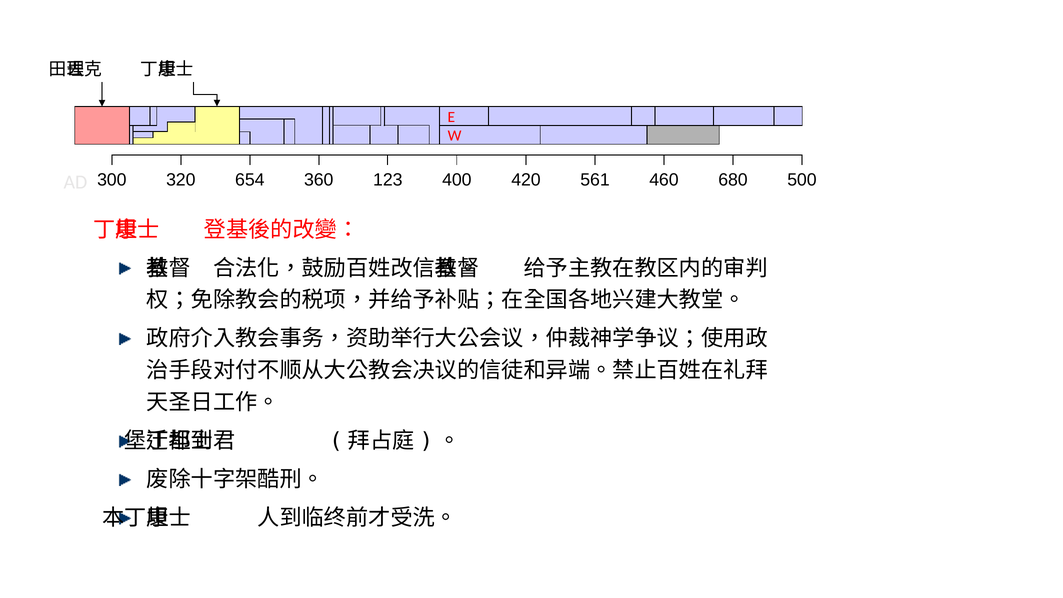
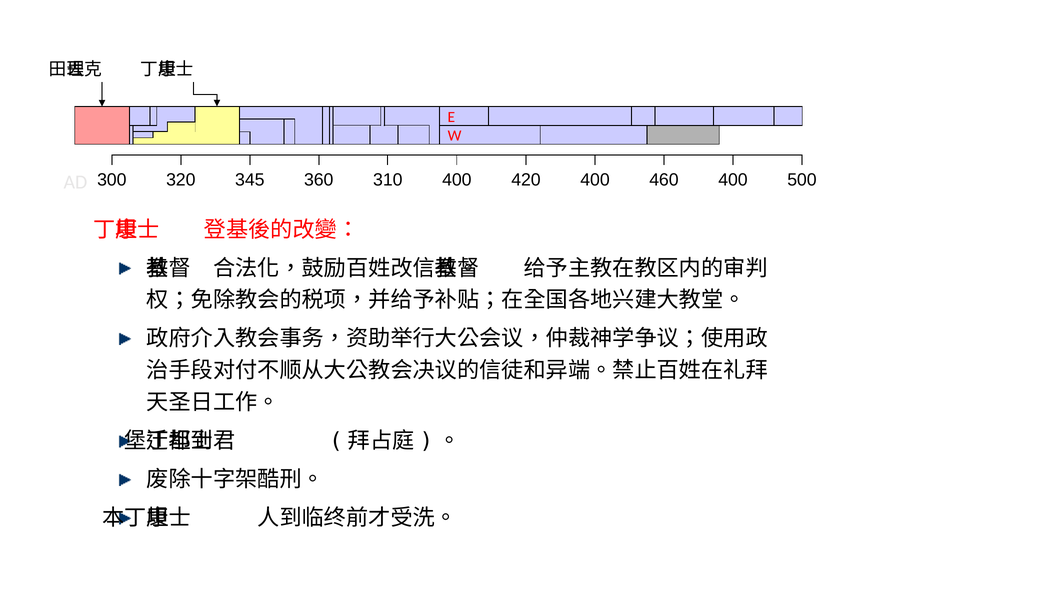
654: 654 -> 345
123: 123 -> 310
420 561: 561 -> 400
460 680: 680 -> 400
